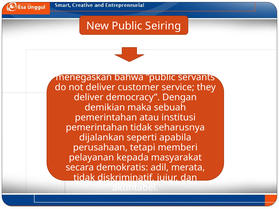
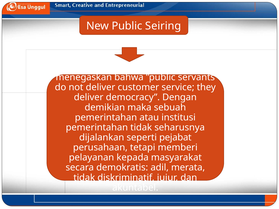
apabila: apabila -> pejabat
